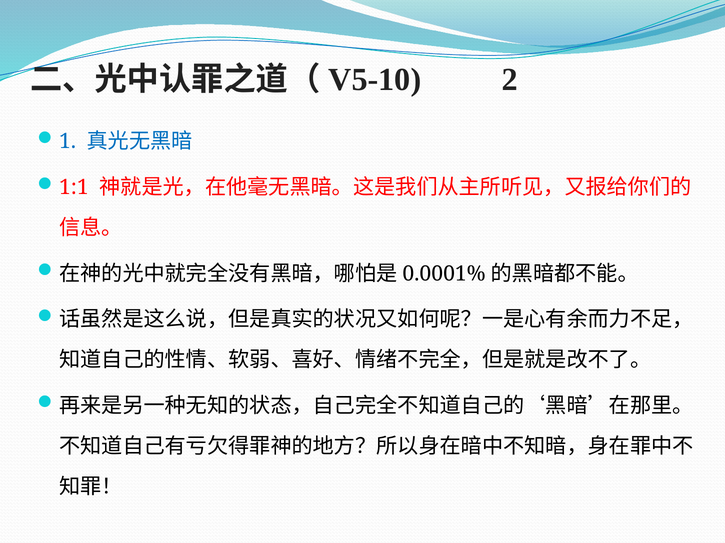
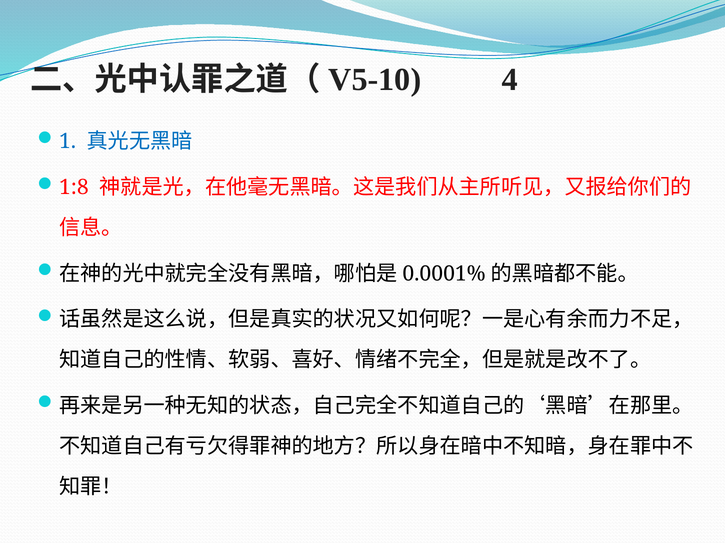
2: 2 -> 4
1:1: 1:1 -> 1:8
